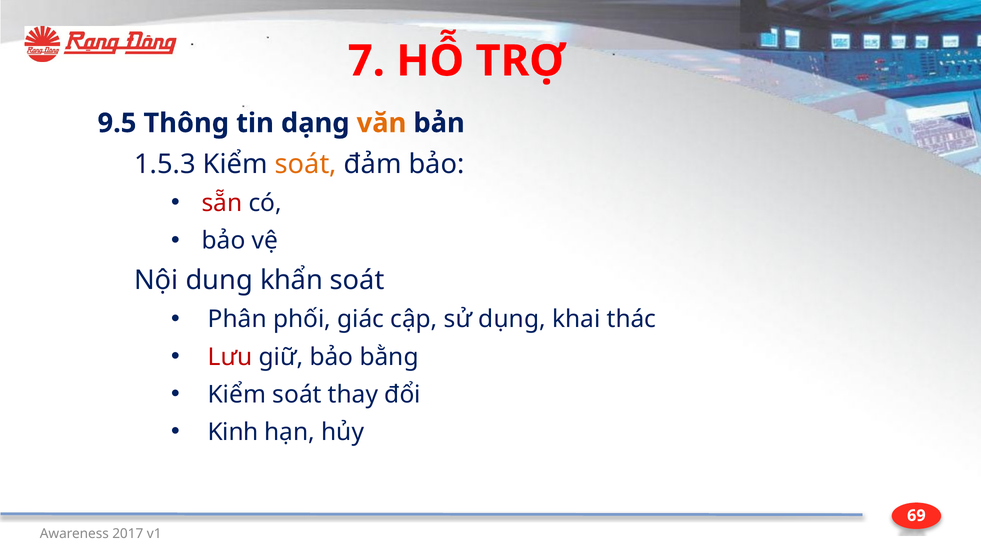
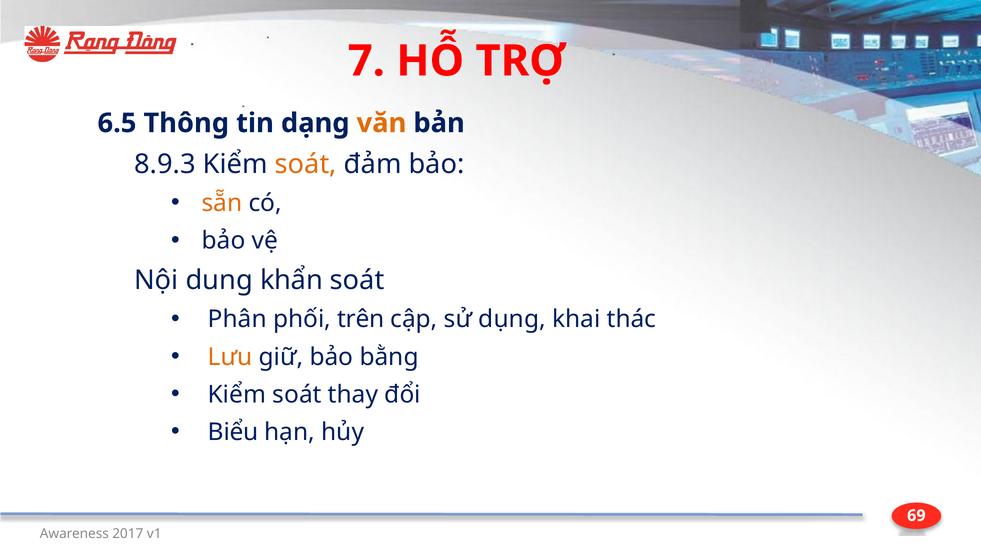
9.5: 9.5 -> 6.5
1.5.3: 1.5.3 -> 8.9.3
sẵn colour: red -> orange
giác: giác -> trên
Lưu colour: red -> orange
Kinh: Kinh -> Biểu
